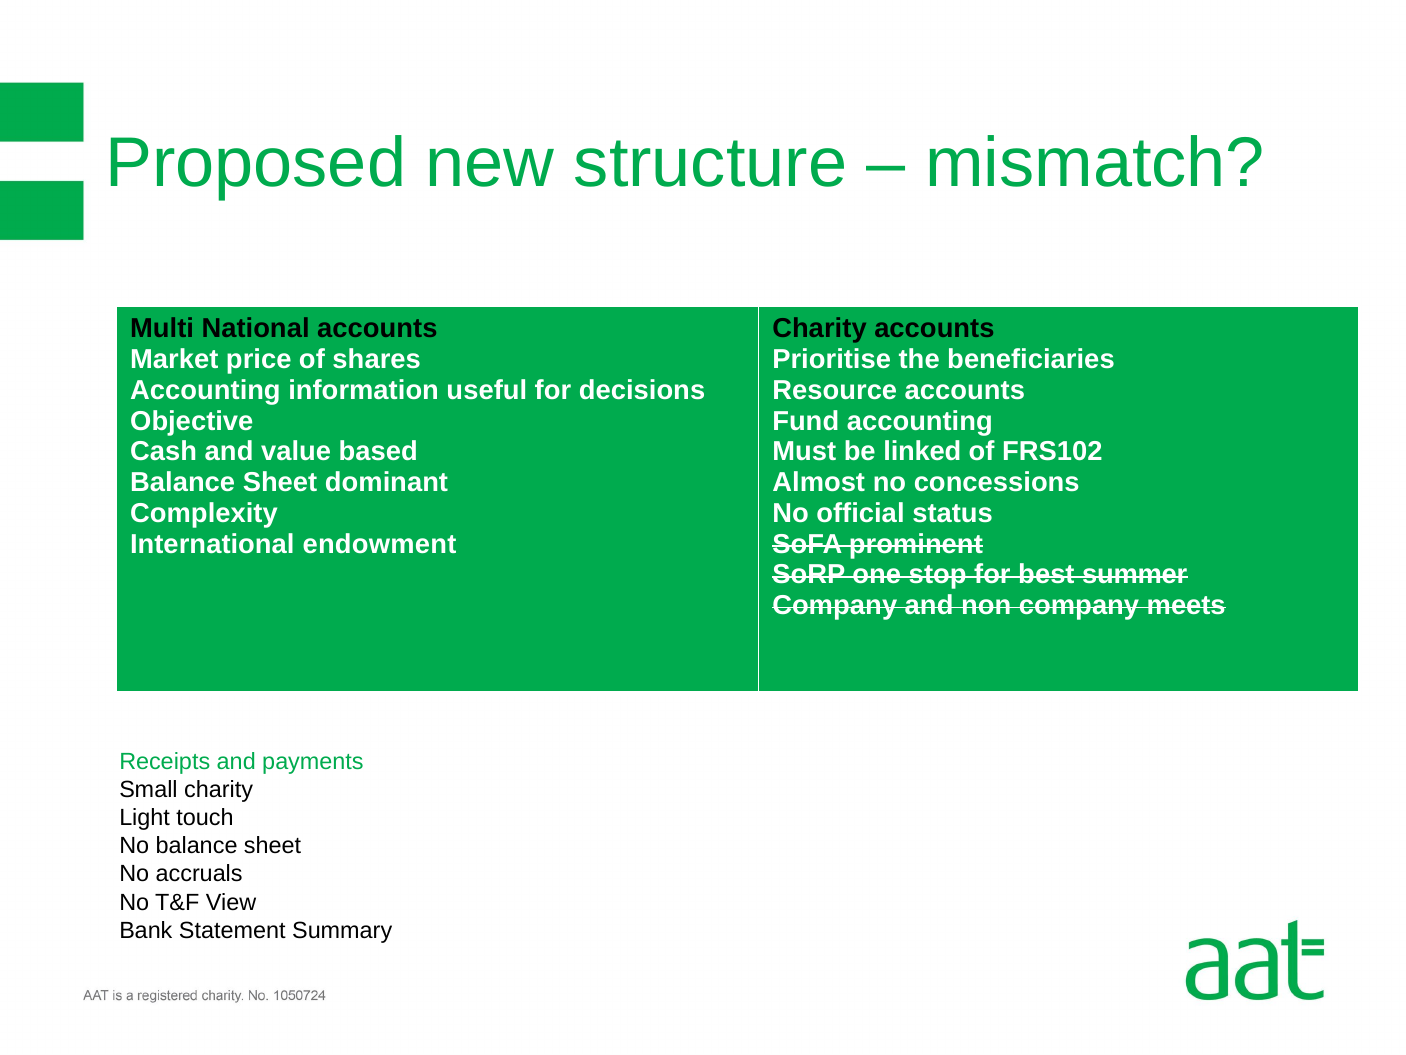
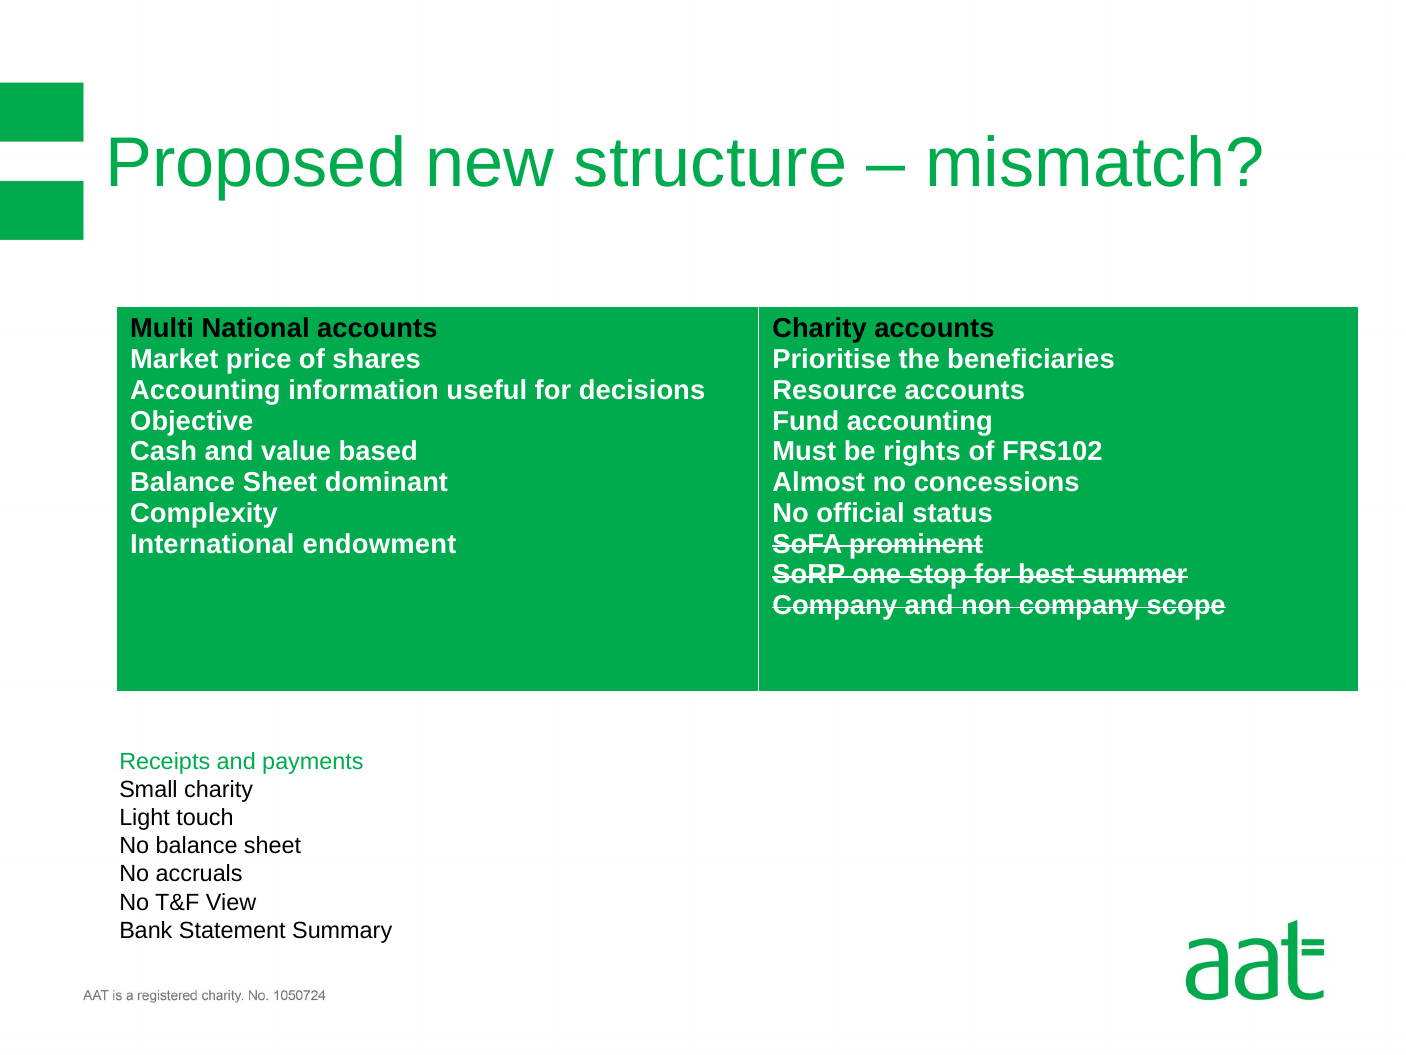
linked: linked -> rights
meets: meets -> scope
